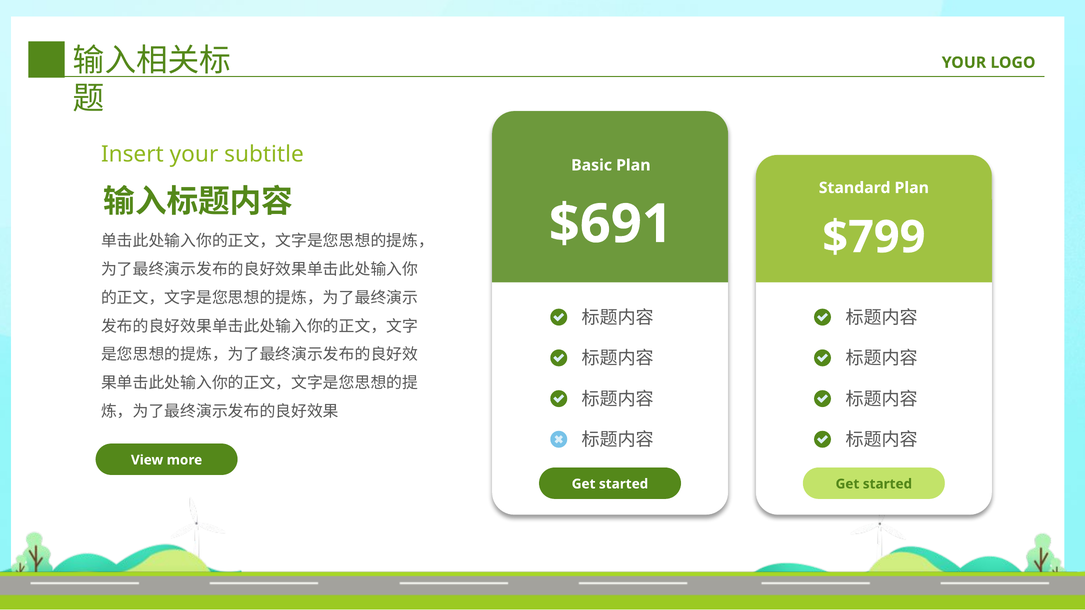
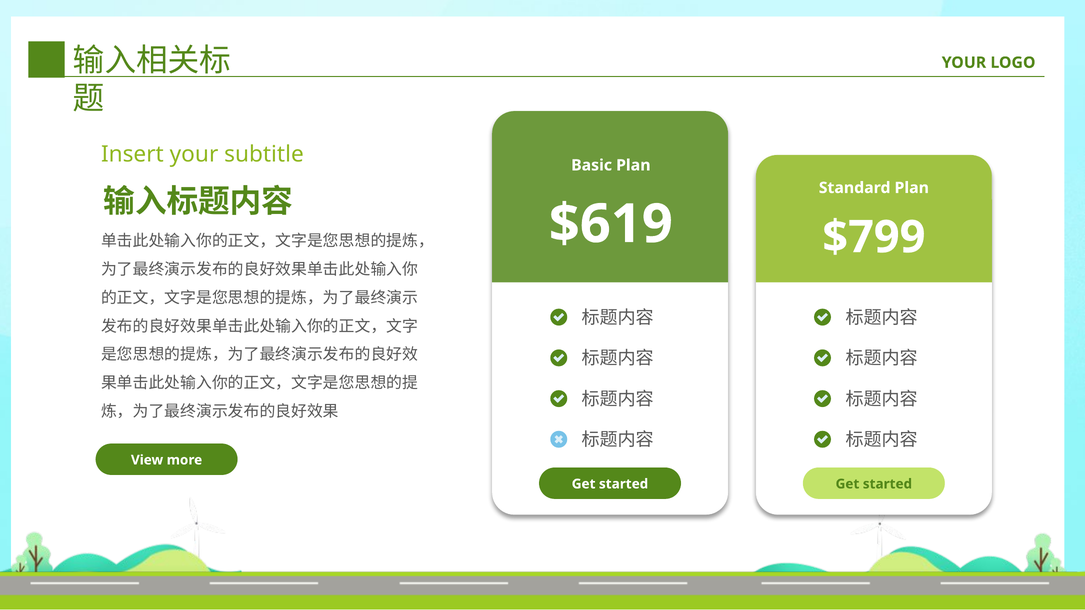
$691: $691 -> $619
